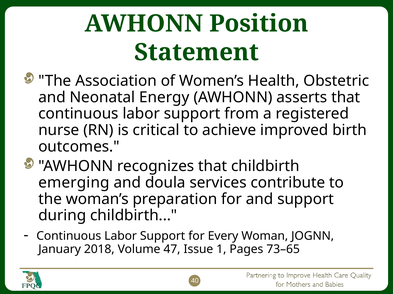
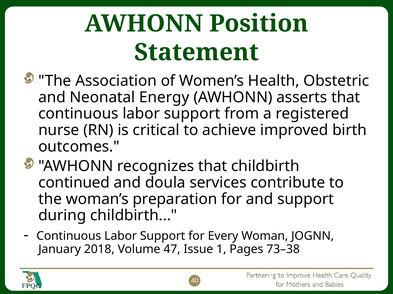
emerging: emerging -> continued
73–65: 73–65 -> 73–38
